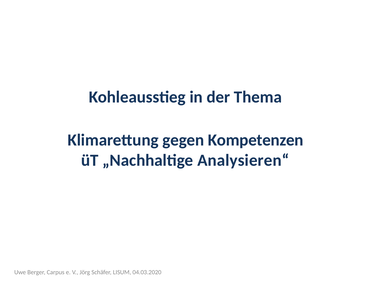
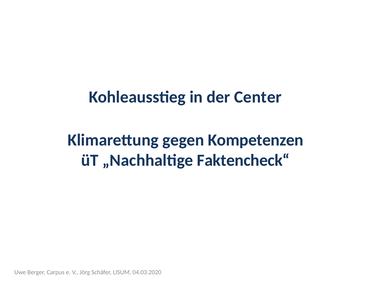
Thema: Thema -> Center
Analysieren“: Analysieren“ -> Faktencheck“
